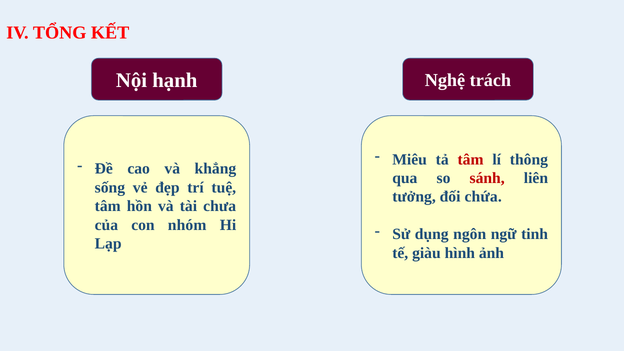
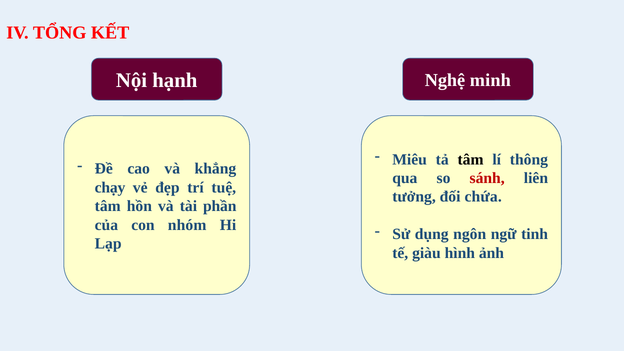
trách: trách -> minh
tâm at (471, 159) colour: red -> black
sống: sống -> chạy
chưa: chưa -> phần
